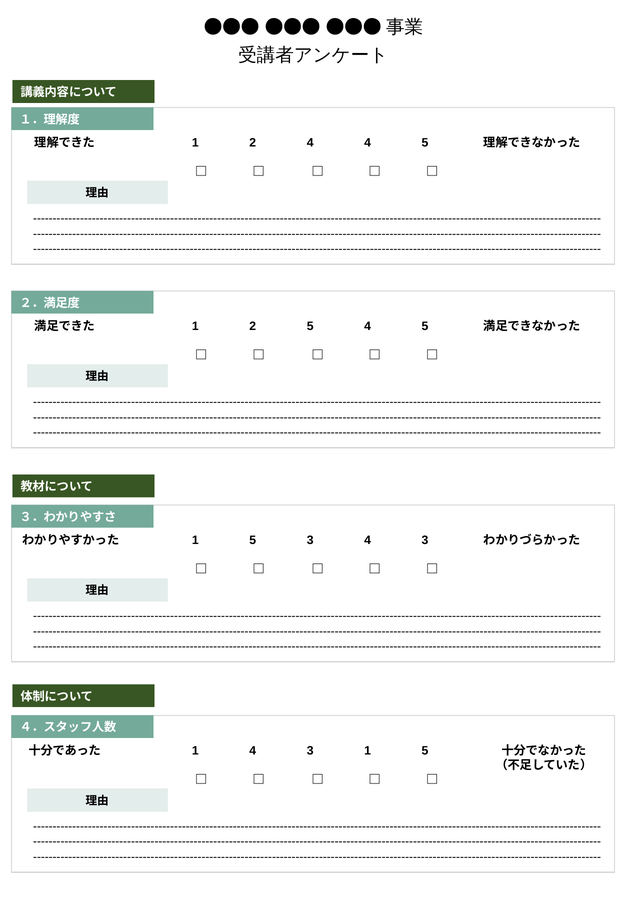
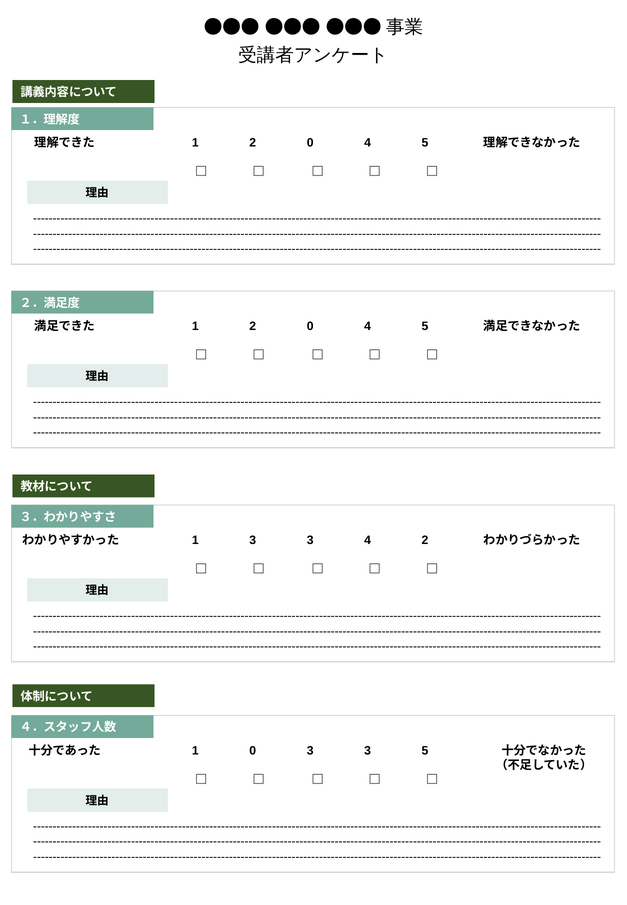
4 at (310, 143): 4 -> 0
5 at (310, 326): 5 -> 0
5 at (253, 541): 5 -> 3
3 4 3: 3 -> 2
1 4: 4 -> 0
1 at (368, 751): 1 -> 3
